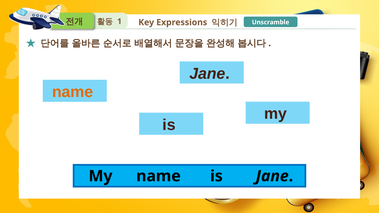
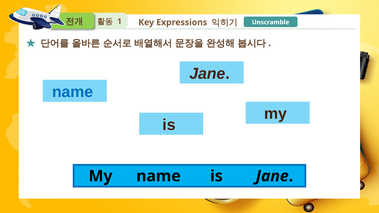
name at (73, 92) colour: orange -> blue
